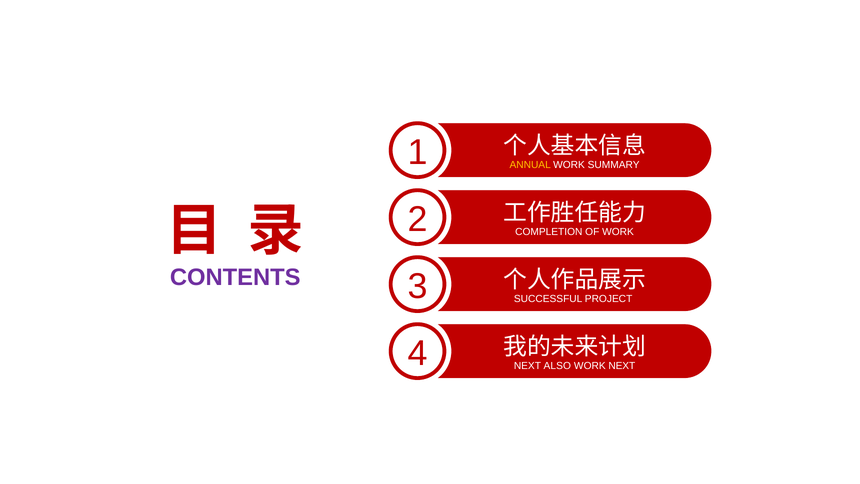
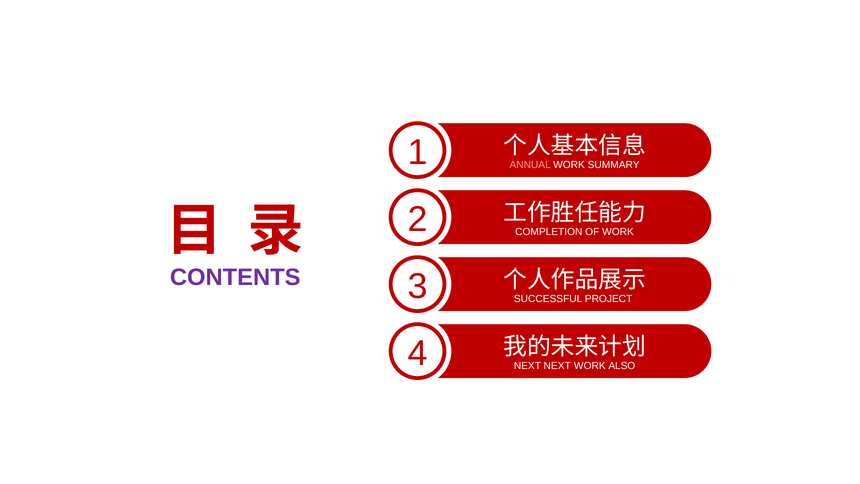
ANNUAL colour: yellow -> pink
NEXT ALSO: ALSO -> NEXT
WORK NEXT: NEXT -> ALSO
